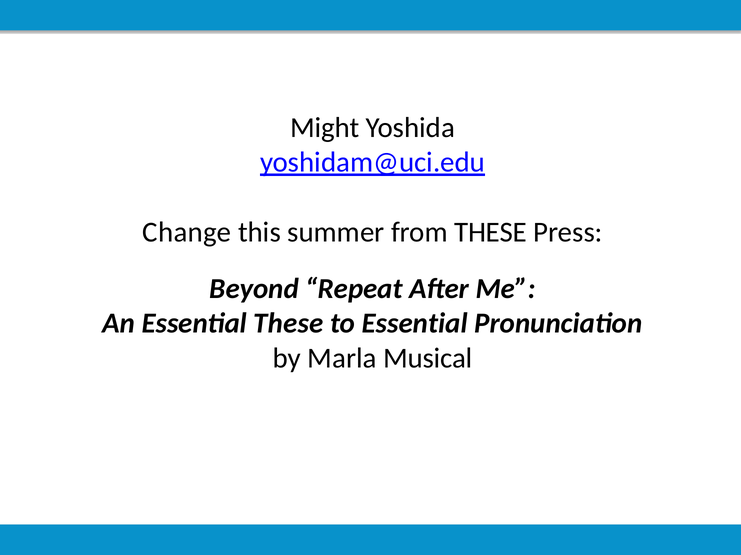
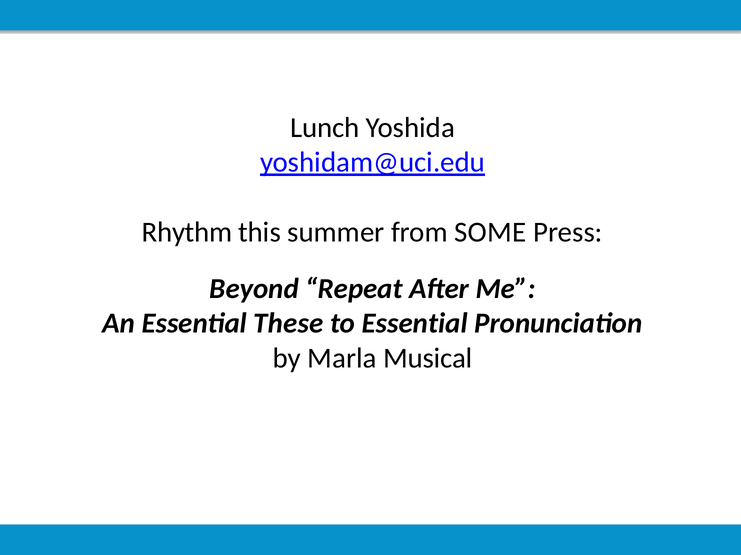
Might: Might -> Lunch
Change: Change -> Rhythm
from THESE: THESE -> SOME
